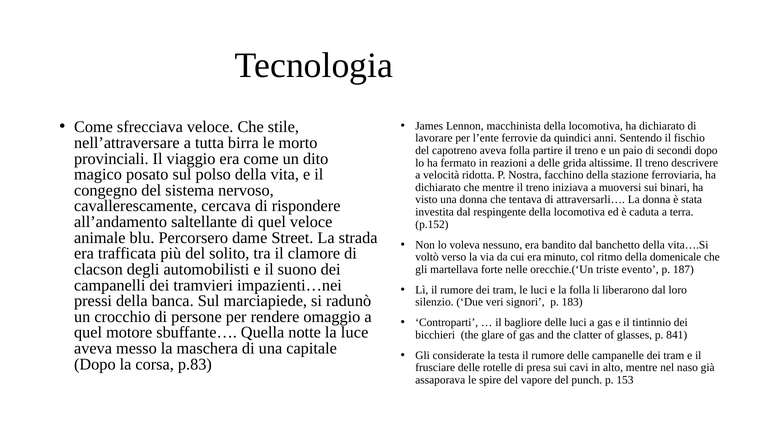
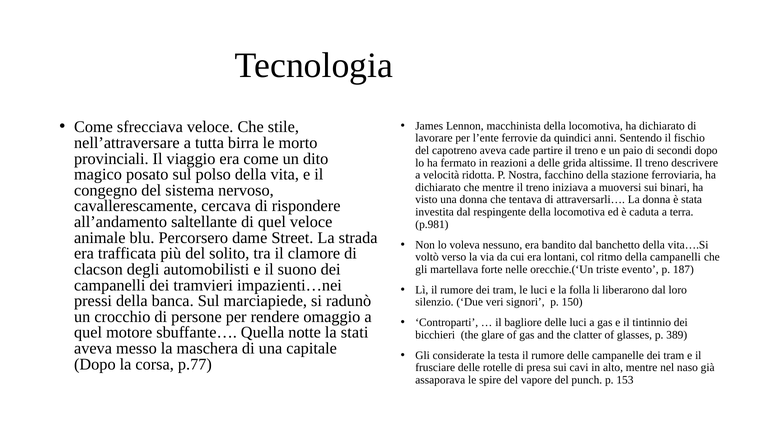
aveva folla: folla -> cade
p.152: p.152 -> p.981
minuto: minuto -> lontani
della domenicale: domenicale -> campanelli
183: 183 -> 150
luce: luce -> stati
841: 841 -> 389
p.83: p.83 -> p.77
